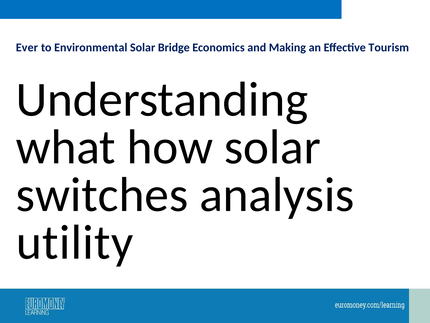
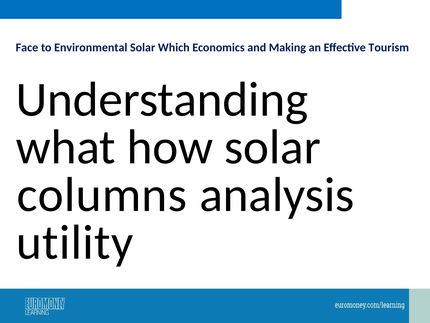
Ever: Ever -> Face
Bridge: Bridge -> Which
switches: switches -> columns
